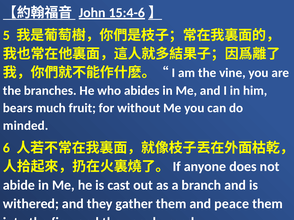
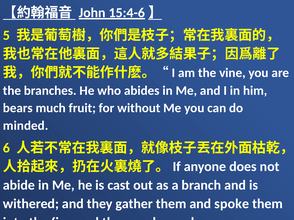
peace: peace -> spoke
